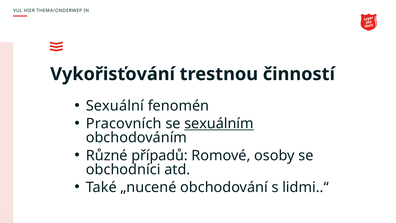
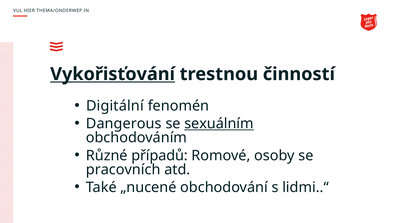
Vykořisťování underline: none -> present
Sexuální: Sexuální -> Digitální
Pracovních: Pracovních -> Dangerous
obchodníci: obchodníci -> pracovních
